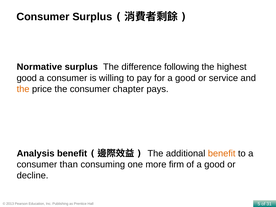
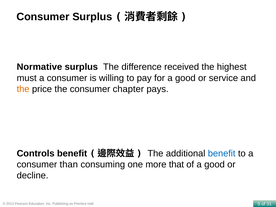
following: following -> received
good at (27, 78): good -> must
Analysis: Analysis -> Controls
benefit at (222, 153) colour: orange -> blue
firm: firm -> that
